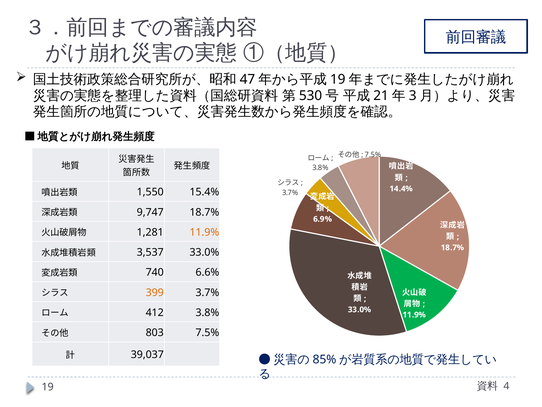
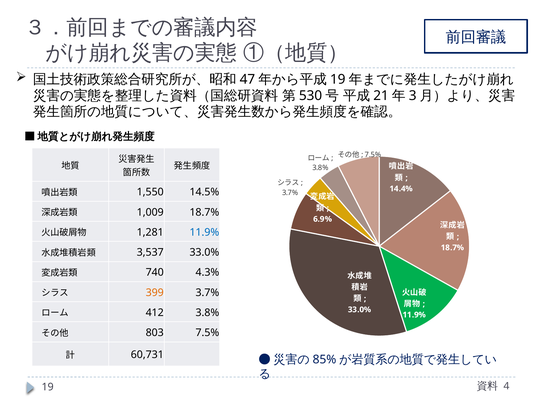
15.4%: 15.4% -> 14.5%
9,747: 9,747 -> 1,009
11.9% at (204, 232) colour: orange -> blue
6.6%: 6.6% -> 4.3%
39,037: 39,037 -> 60,731
